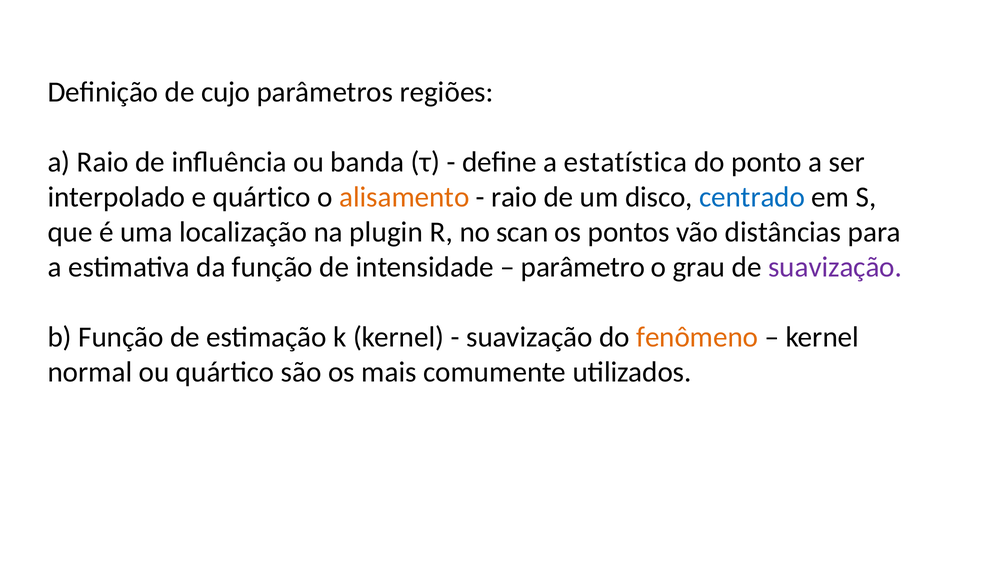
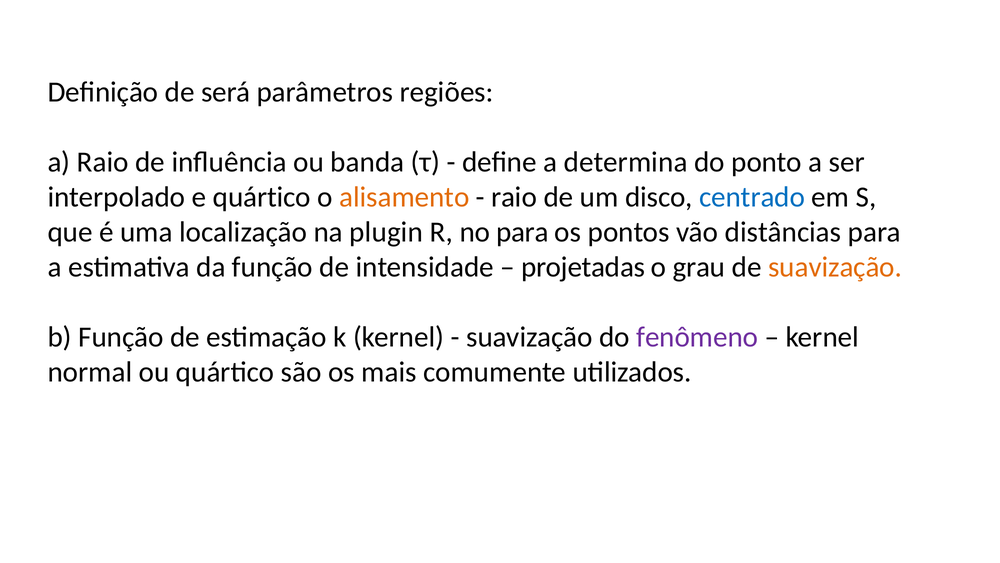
cujo: cujo -> será
estatística: estatística -> determina
no scan: scan -> para
parâmetro: parâmetro -> projetadas
suavização at (835, 267) colour: purple -> orange
fenômeno colour: orange -> purple
